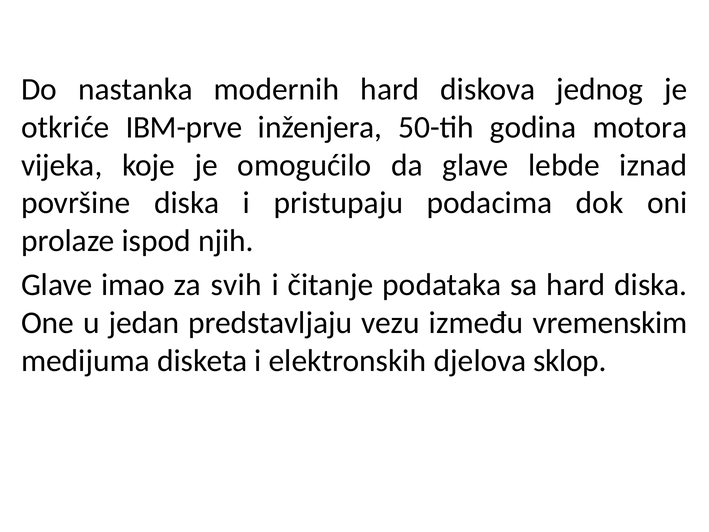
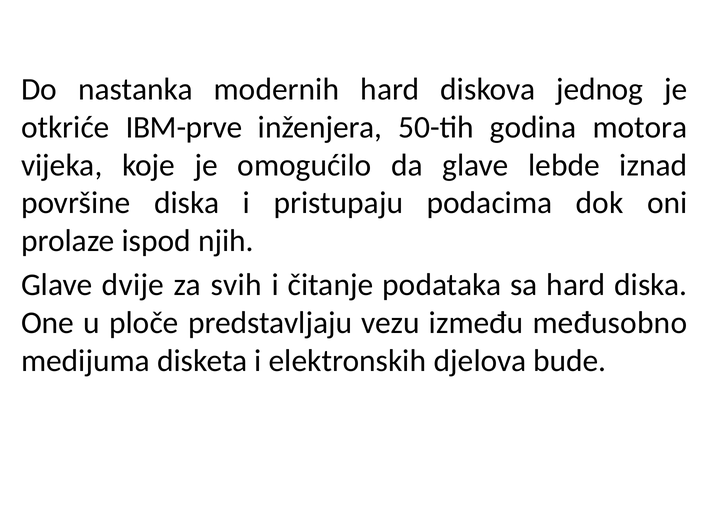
imao: imao -> dvije
jedan: jedan -> ploče
vremenskim: vremenskim -> međusobno
sklop: sklop -> bude
